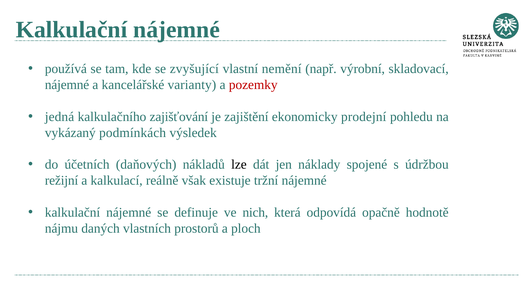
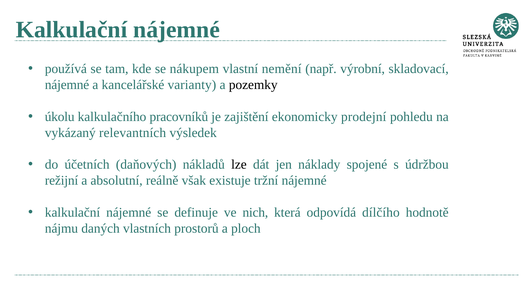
zvyšující: zvyšující -> nákupem
pozemky colour: red -> black
jedná: jedná -> úkolu
zajišťování: zajišťování -> pracovníků
podmínkách: podmínkách -> relevantních
kalkulací: kalkulací -> absolutní
opačně: opačně -> dílčího
